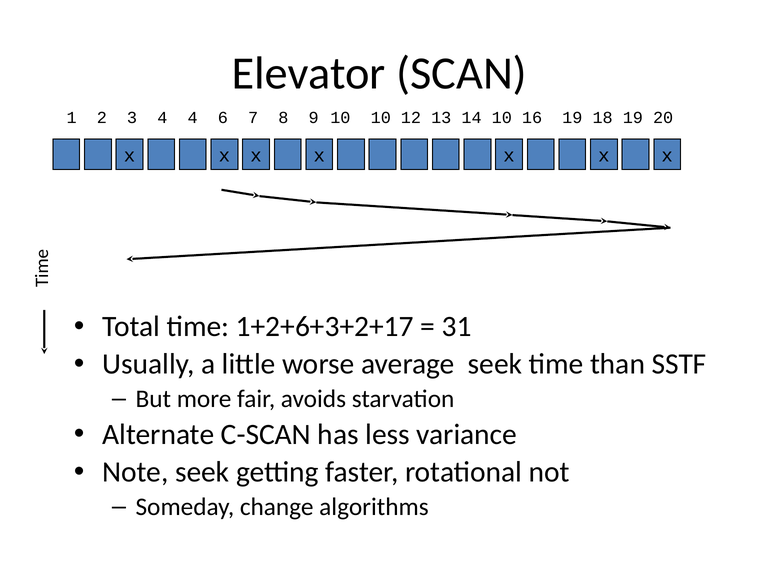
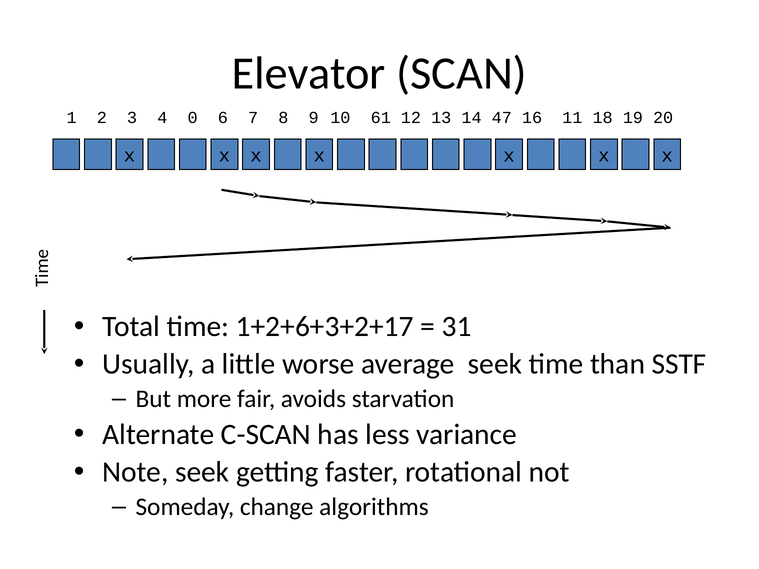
4 4: 4 -> 0
10 10: 10 -> 61
14 10: 10 -> 47
16 19: 19 -> 11
